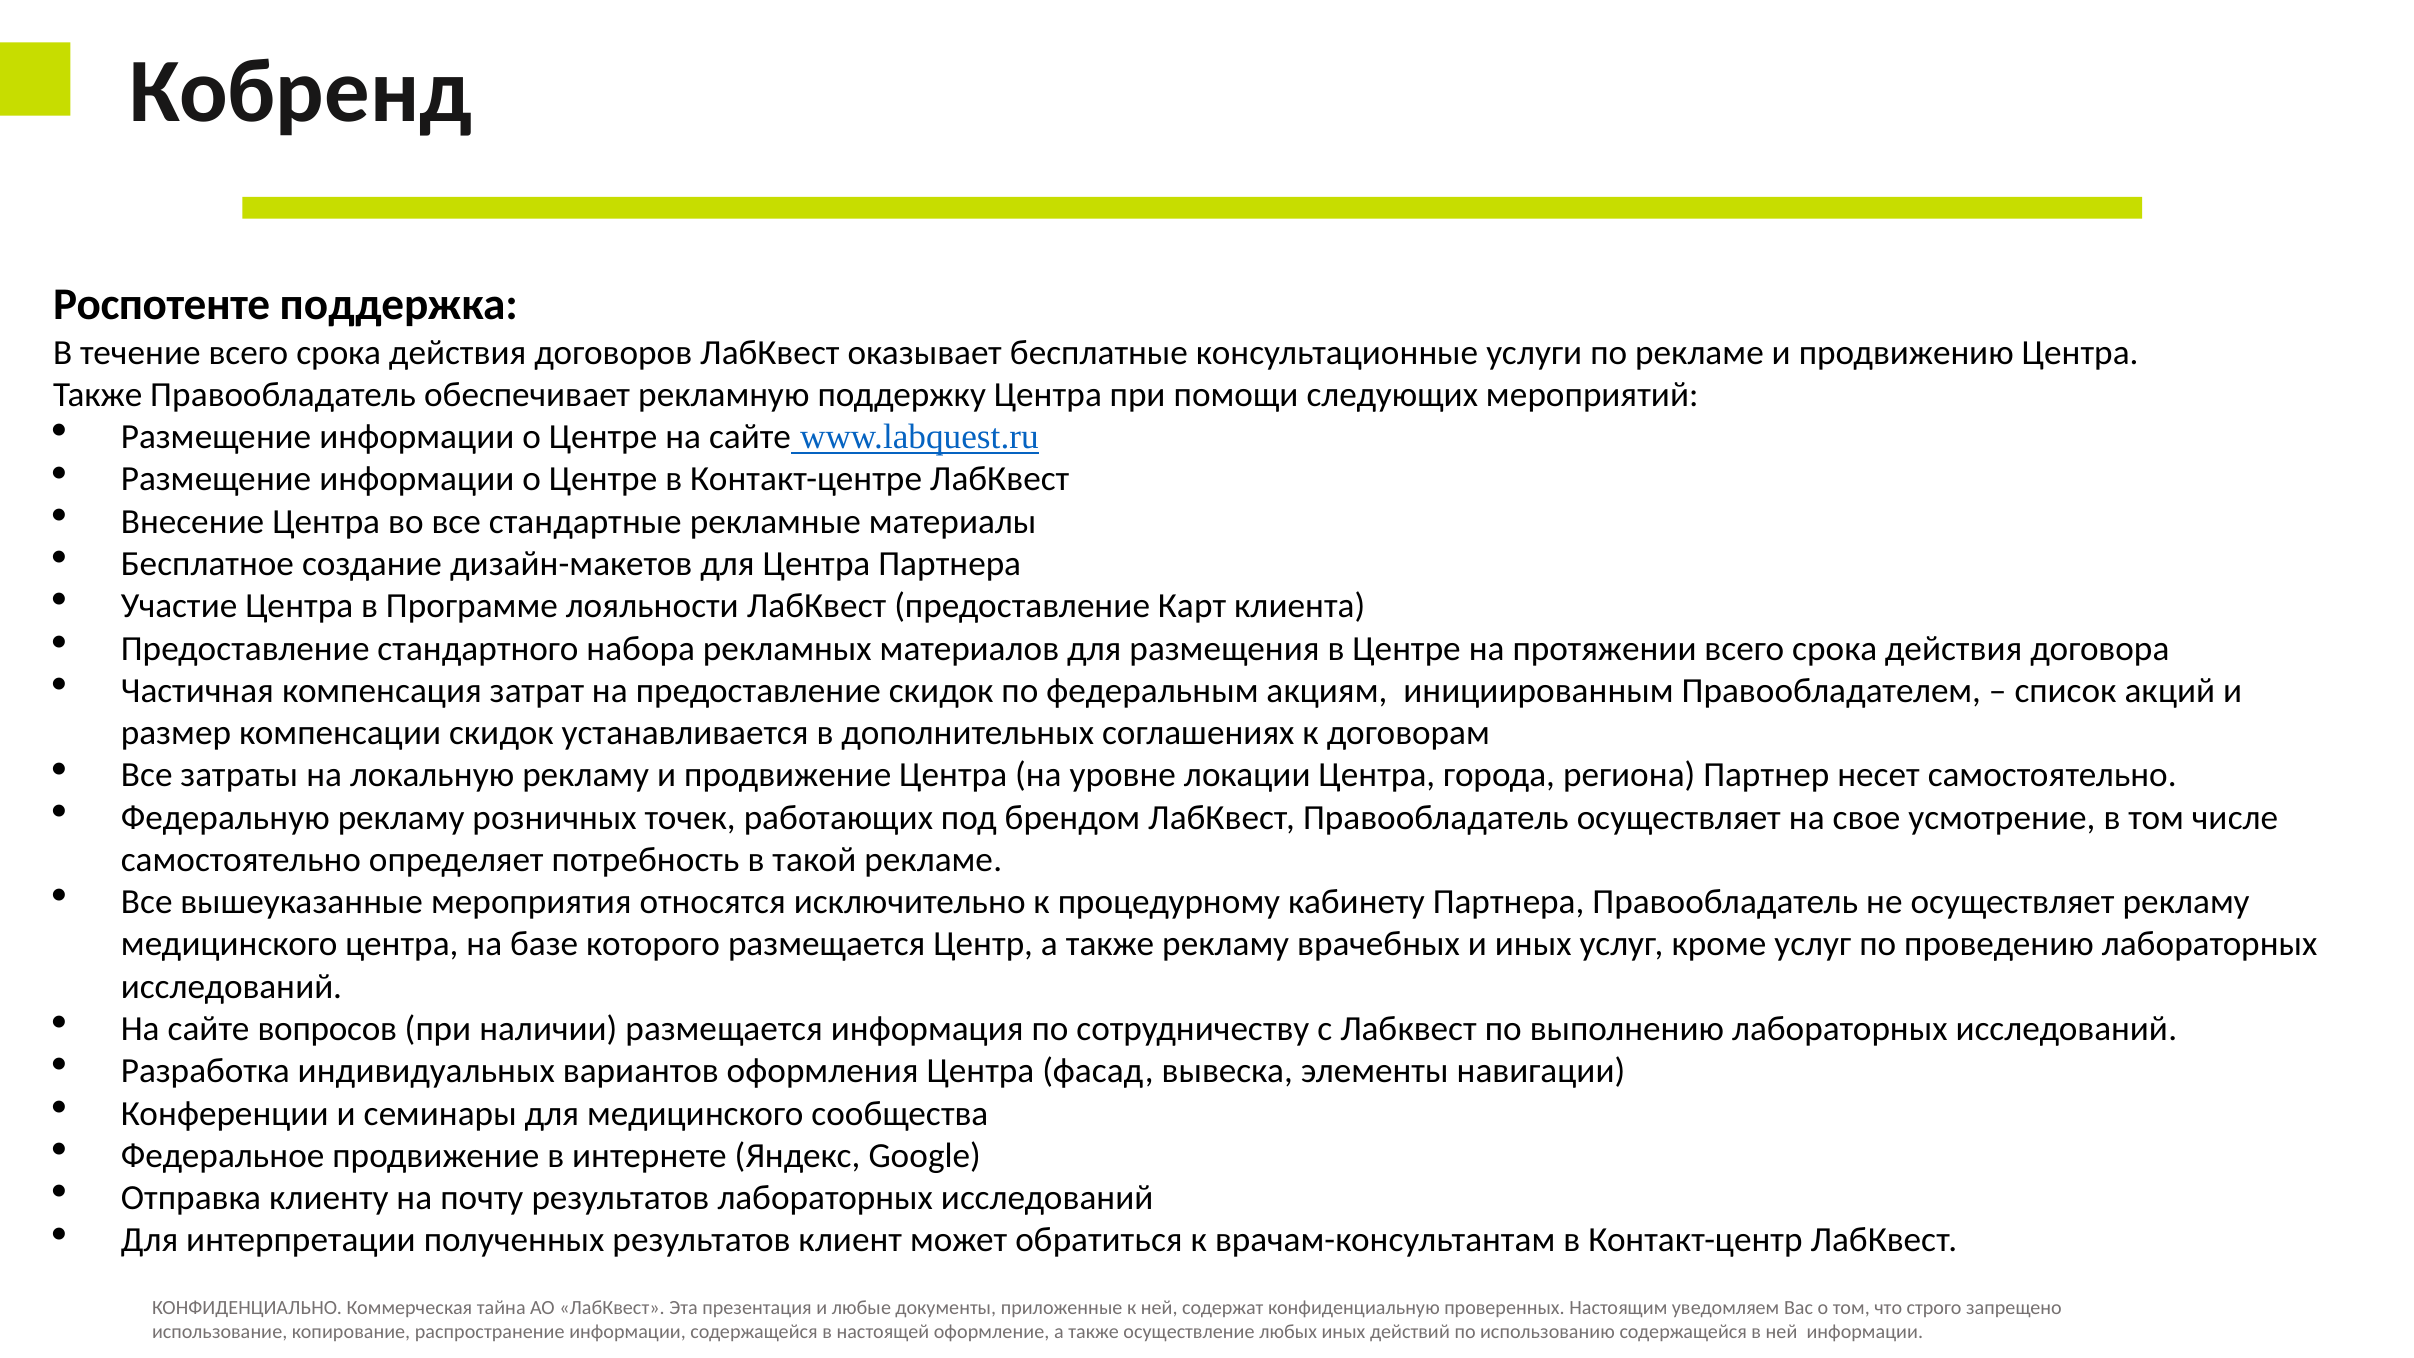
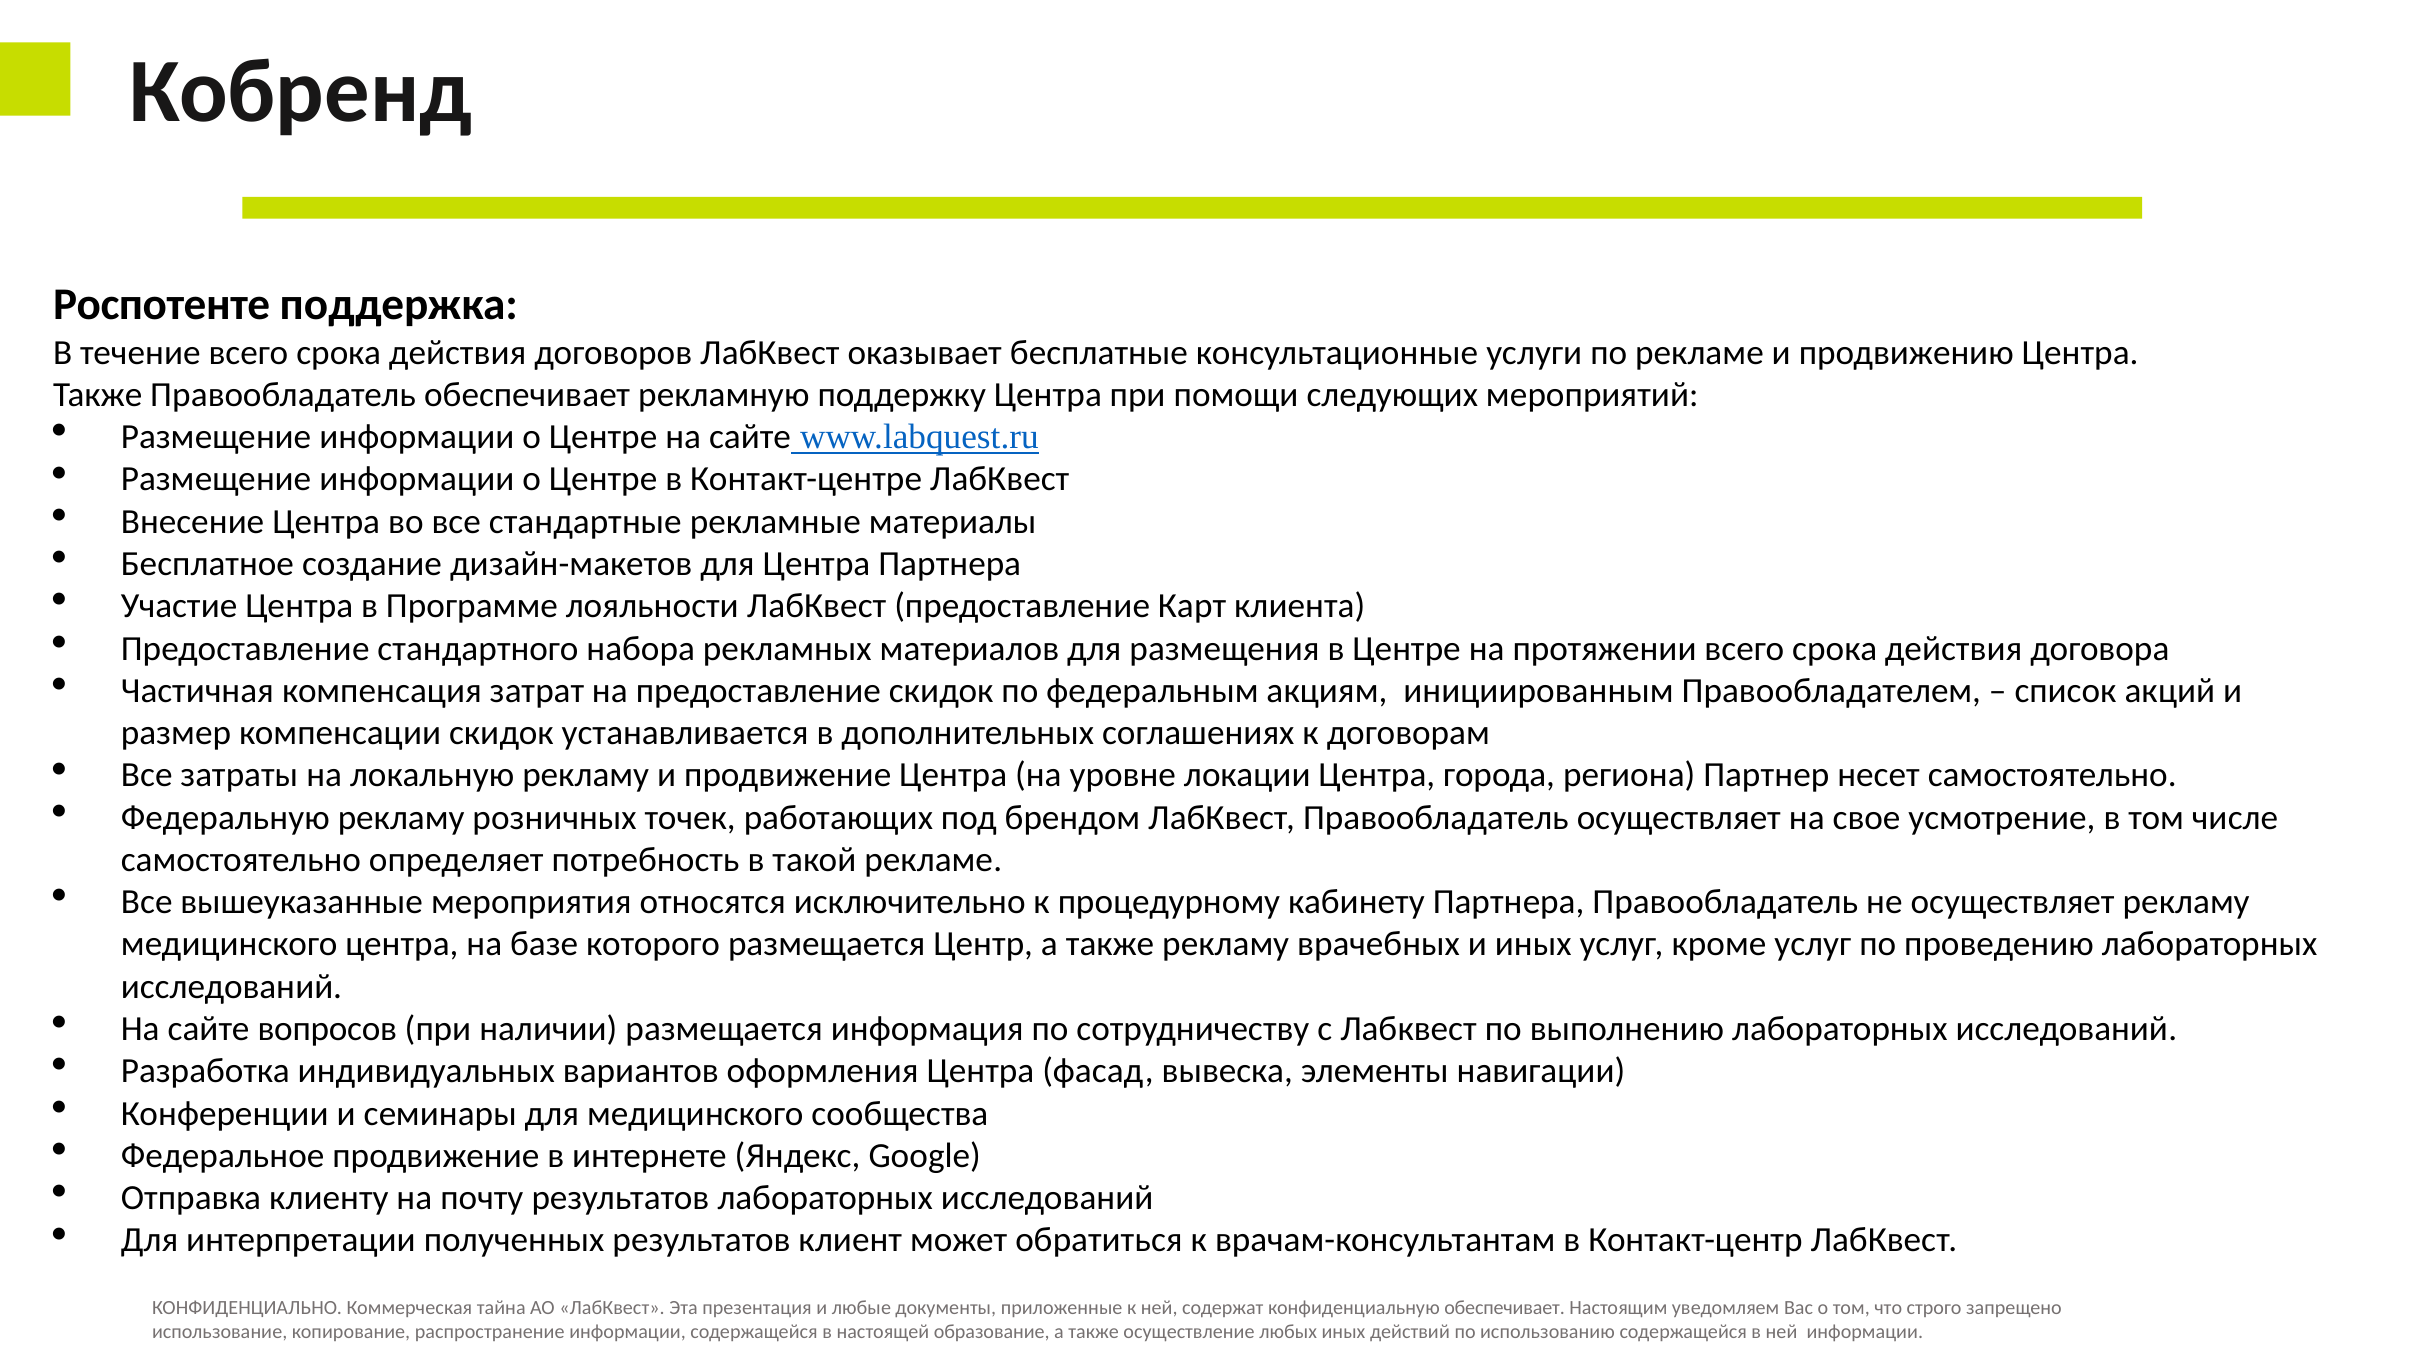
конфиденциальную проверенных: проверенных -> обеспечивает
оформление: оформление -> образование
